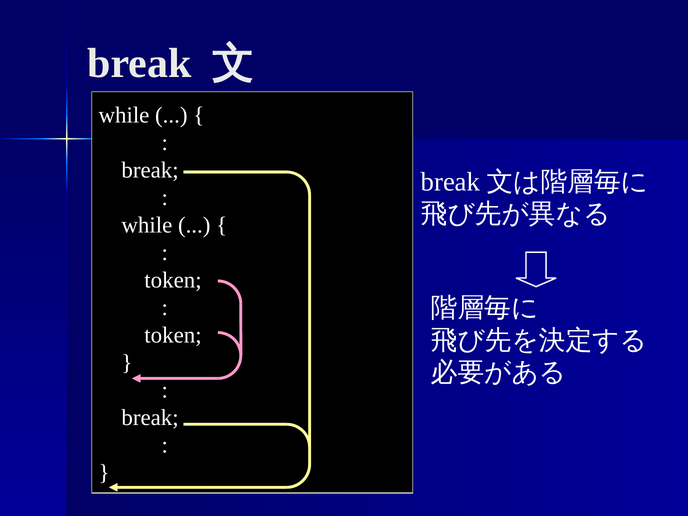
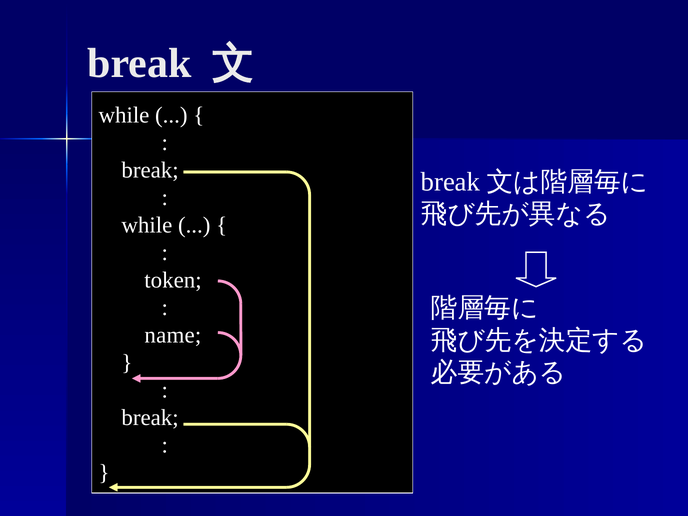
token at (173, 335): token -> name
